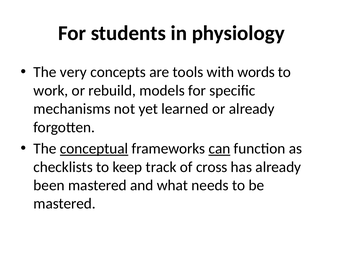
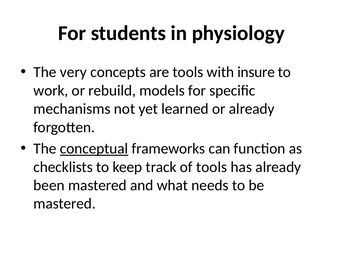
words: words -> insure
can underline: present -> none
of cross: cross -> tools
